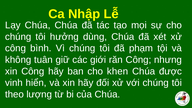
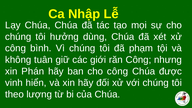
xin Công: Công -> Phán
cho khen: khen -> công
